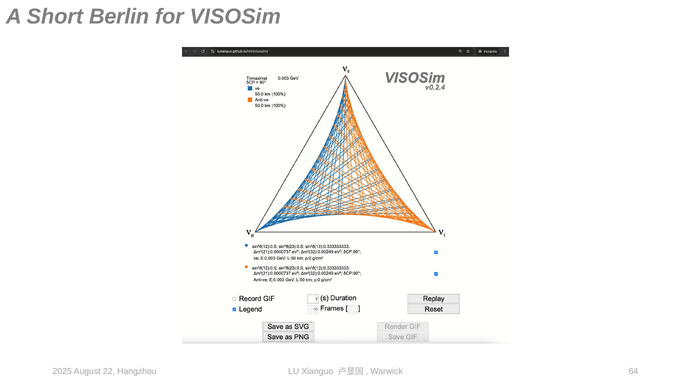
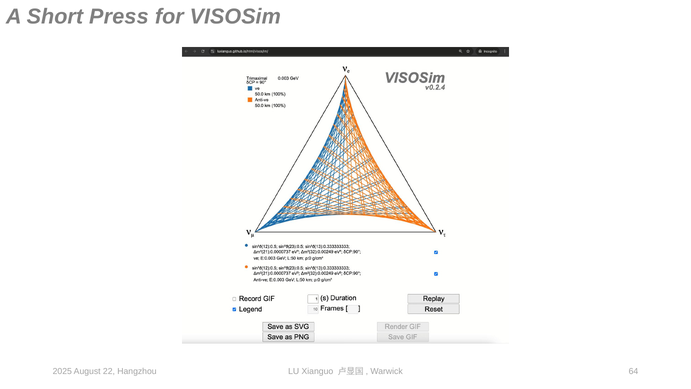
Berlin: Berlin -> Press
